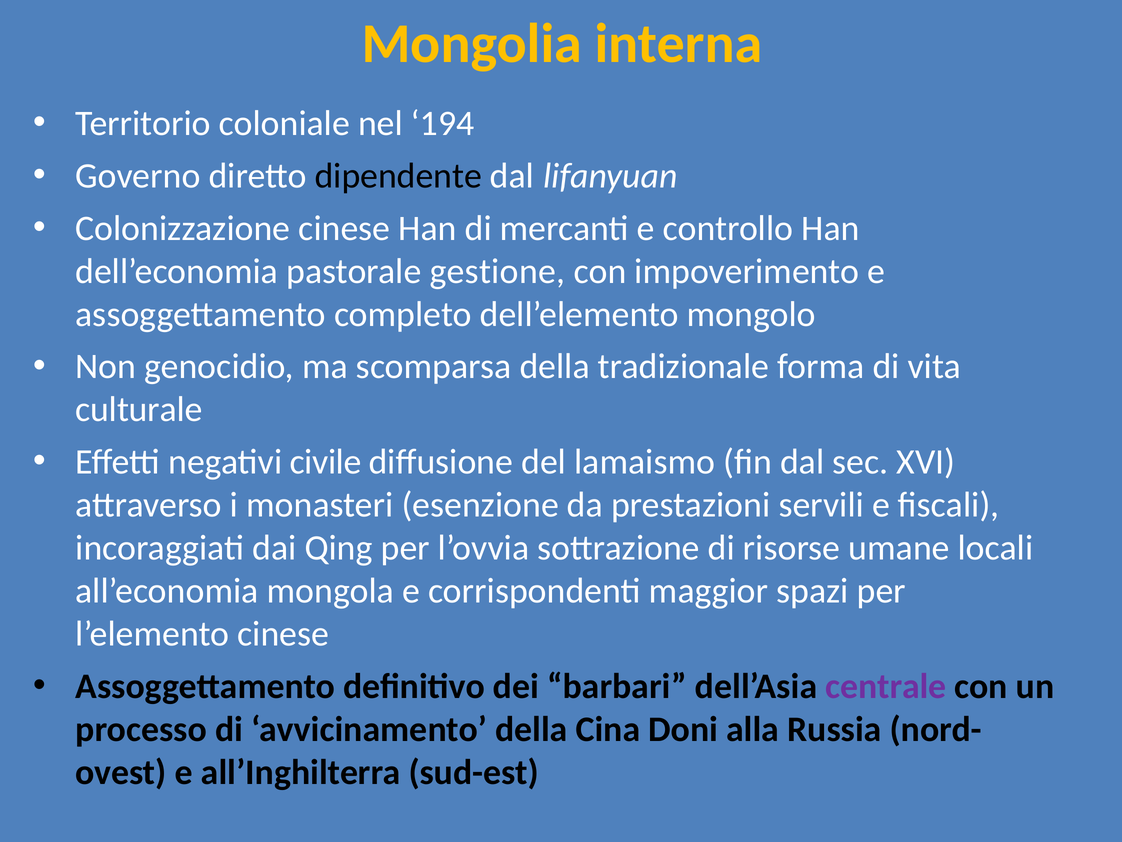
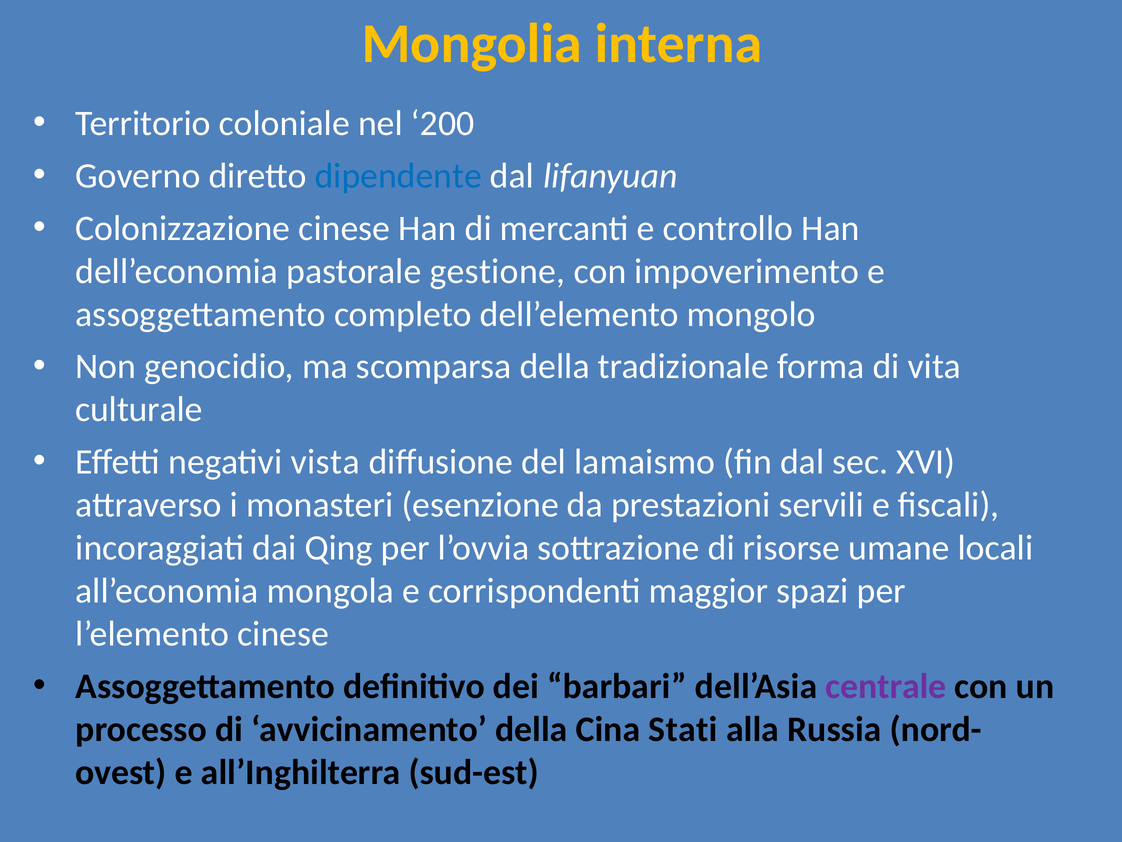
194: 194 -> 200
dipendente colour: black -> blue
civile: civile -> vista
Doni: Doni -> Stati
